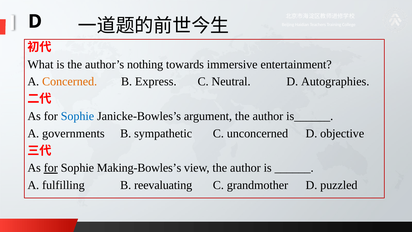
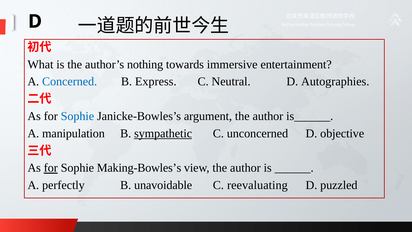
Concerned colour: orange -> blue
governments: governments -> manipulation
sympathetic underline: none -> present
fulfilling: fulfilling -> perfectly
reevaluating: reevaluating -> unavoidable
grandmother: grandmother -> reevaluating
